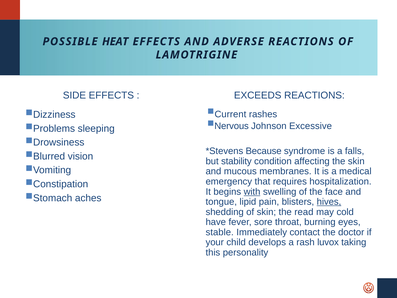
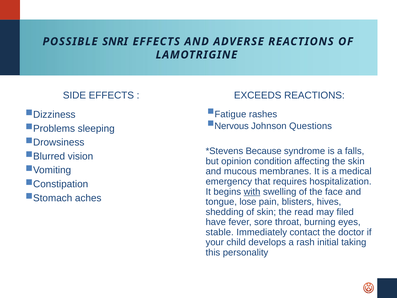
HEAT: HEAT -> SNRI
Current: Current -> Fatigue
Excessive: Excessive -> Questions
stability: stability -> opinion
lipid: lipid -> lose
hives underline: present -> none
cold: cold -> filed
luvox: luvox -> initial
